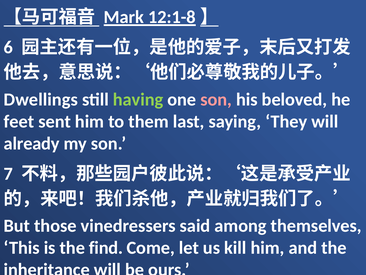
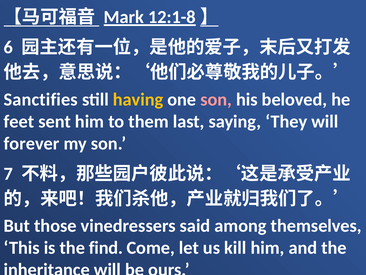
Dwellings: Dwellings -> Sanctifies
having colour: light green -> yellow
already: already -> forever
